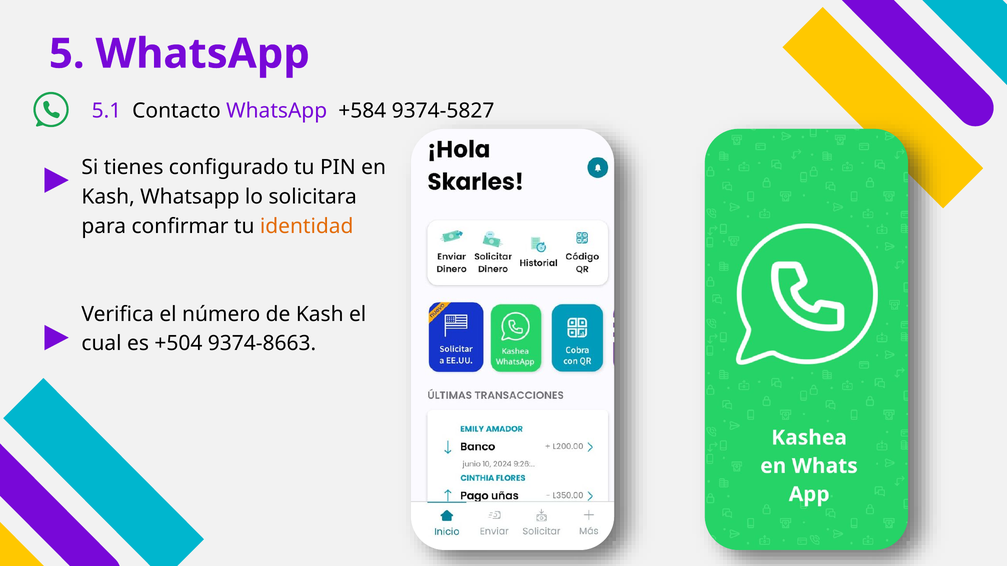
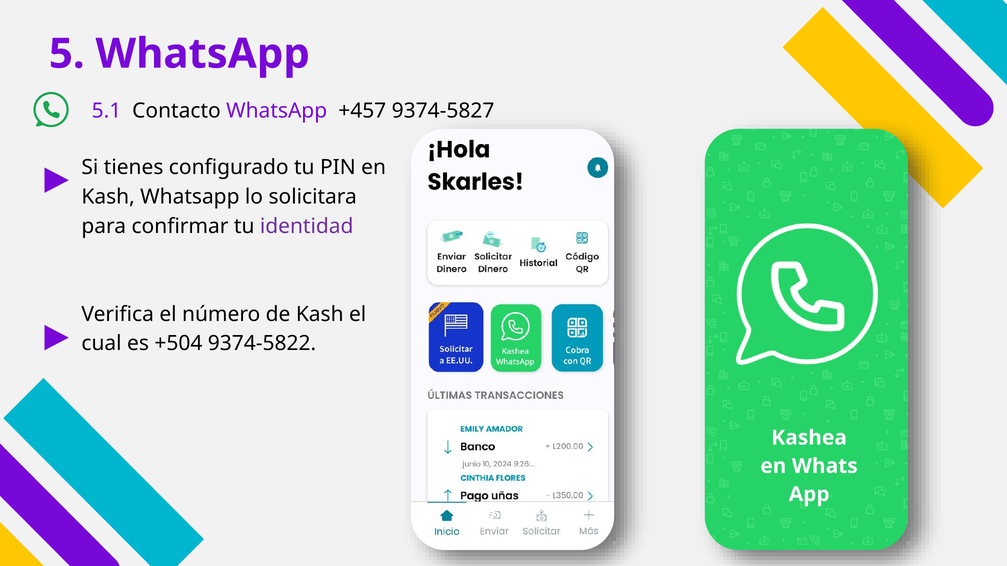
+584: +584 -> +457
identidad colour: orange -> purple
9374-8663: 9374-8663 -> 9374-5822
